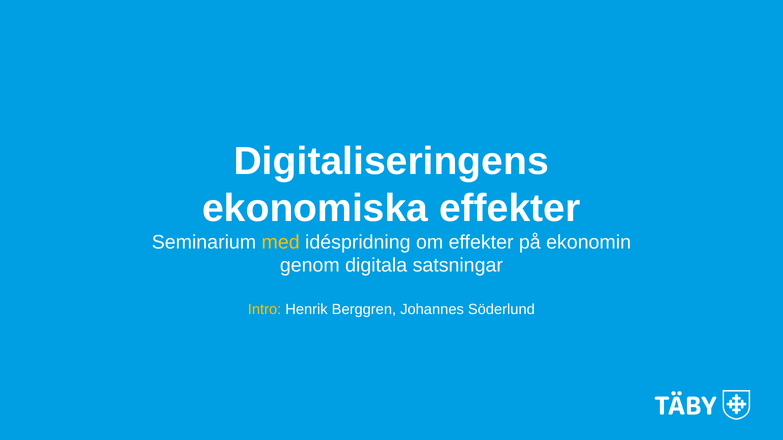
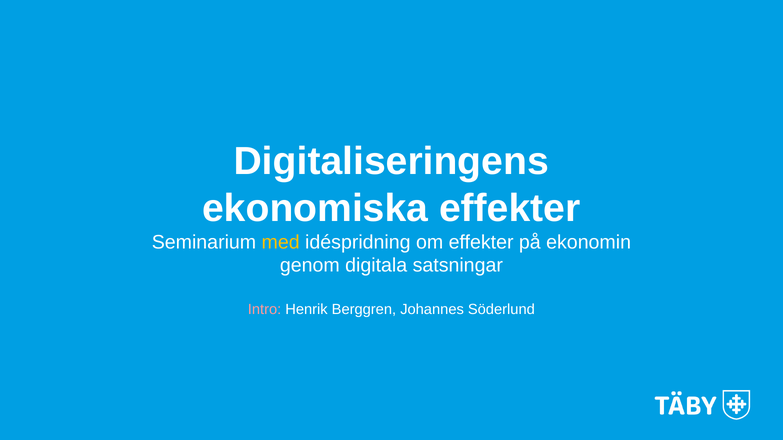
Intro colour: yellow -> pink
